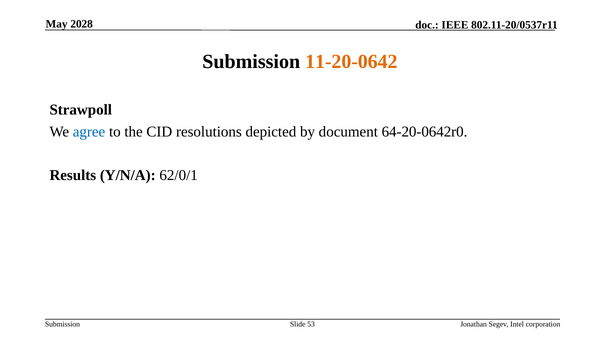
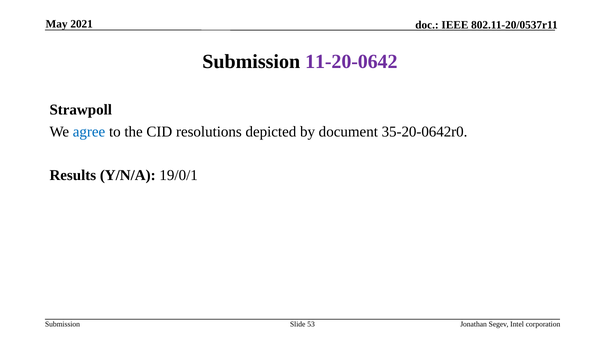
2028: 2028 -> 2021
11-20-0642 colour: orange -> purple
64-20-0642r0: 64-20-0642r0 -> 35-20-0642r0
62/0/1: 62/0/1 -> 19/0/1
